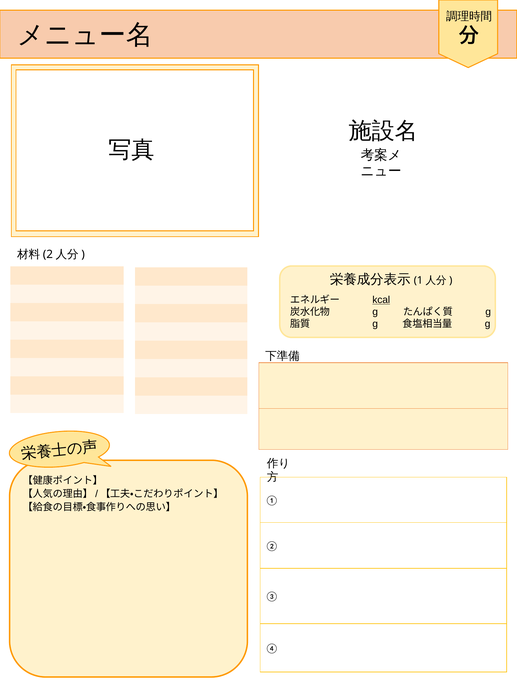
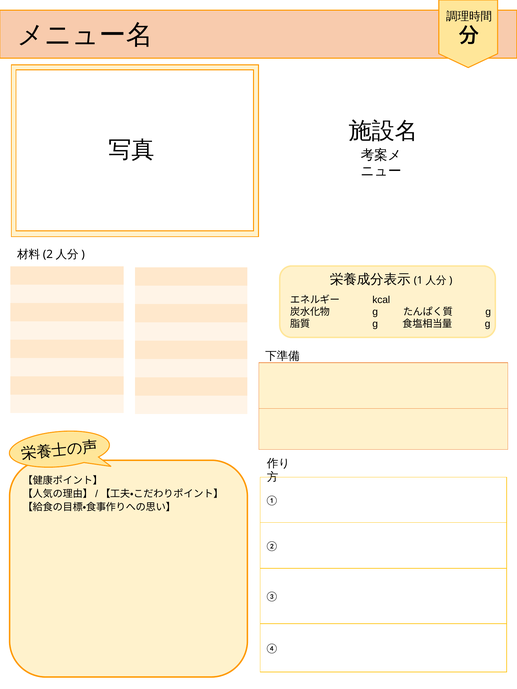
kcal underline: present -> none
